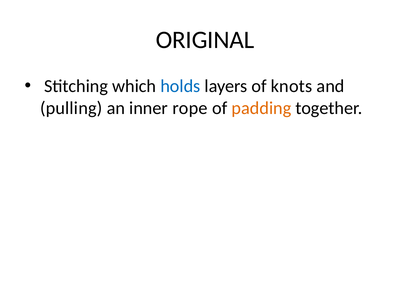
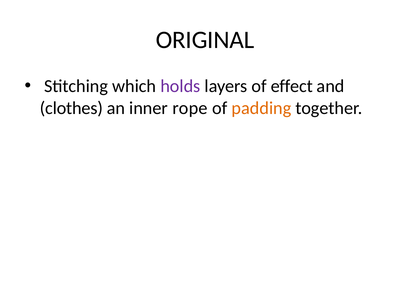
holds colour: blue -> purple
knots: knots -> effect
pulling: pulling -> clothes
